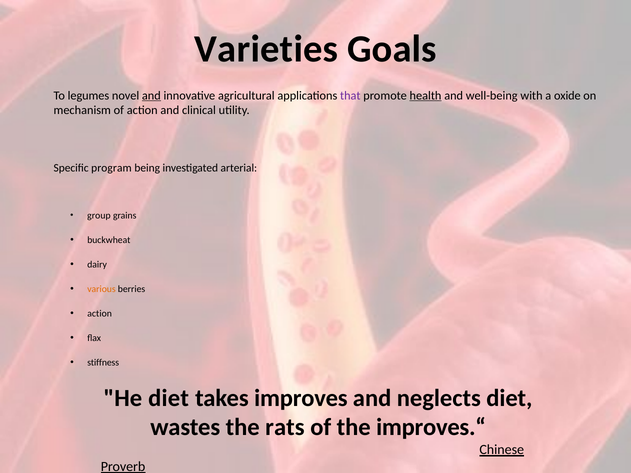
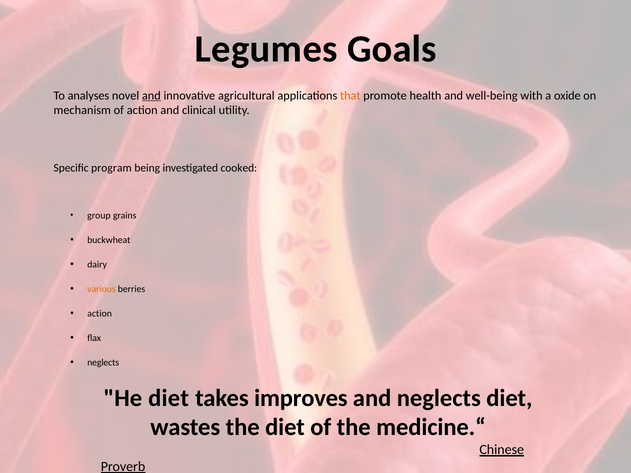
Varieties: Varieties -> Legumes
legumes: legumes -> analyses
that colour: purple -> orange
health underline: present -> none
arterial: arterial -> cooked
stiffness at (103, 363): stiffness -> neglects
the rats: rats -> diet
improves.“: improves.“ -> medicine.“
